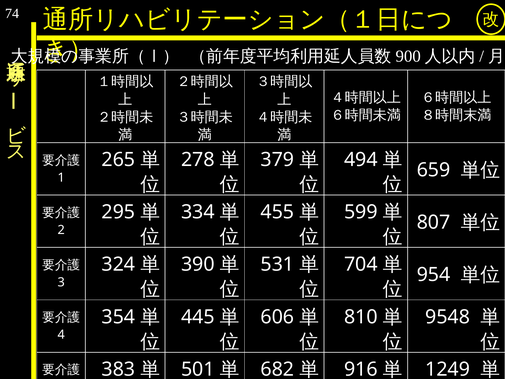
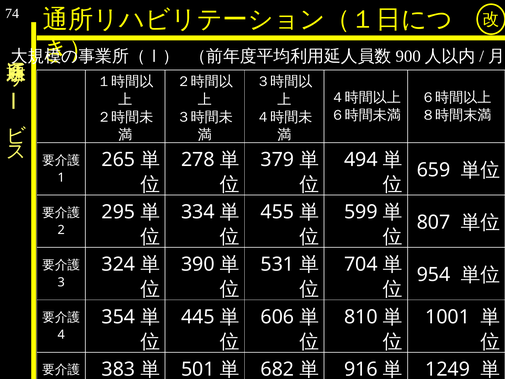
9548: 9548 -> 1001
